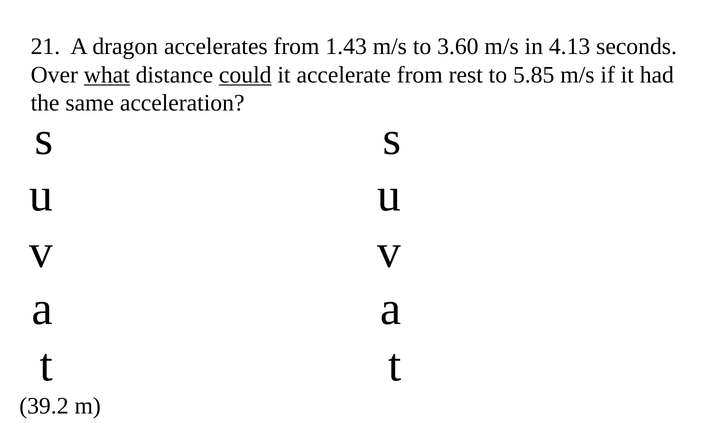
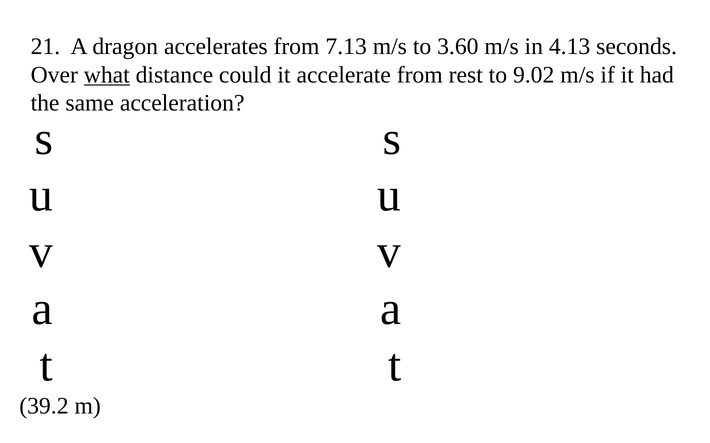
1.43: 1.43 -> 7.13
could underline: present -> none
5.85: 5.85 -> 9.02
